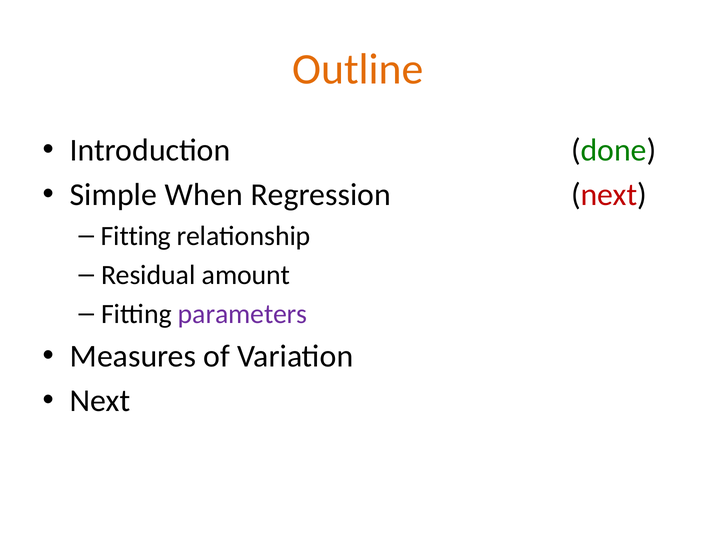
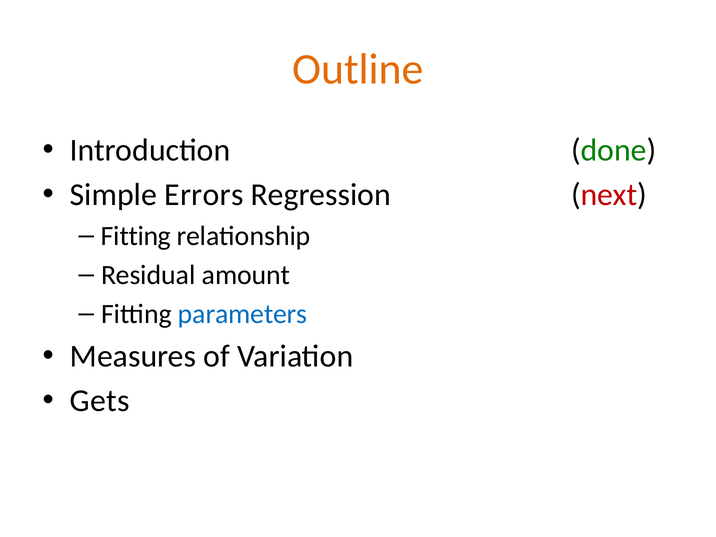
When: When -> Errors
parameters colour: purple -> blue
Next at (100, 401): Next -> Gets
